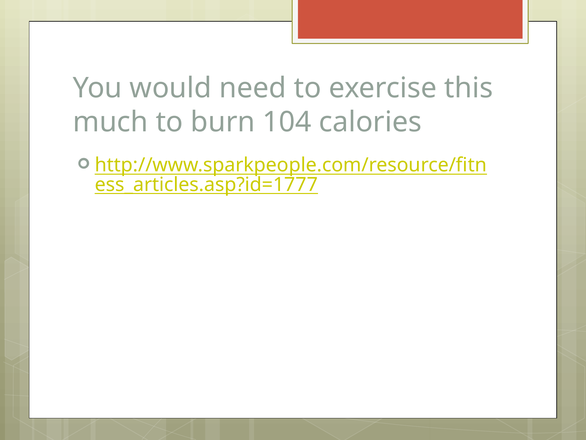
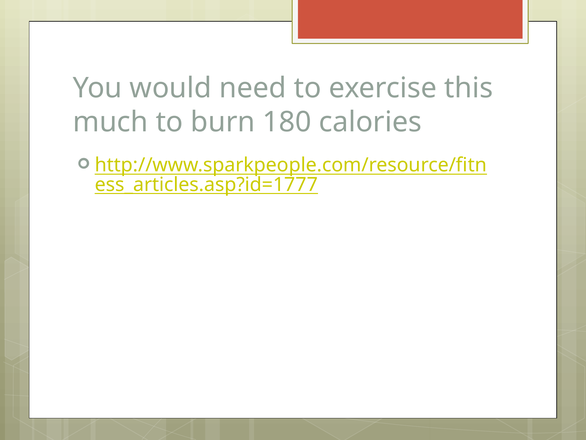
104: 104 -> 180
